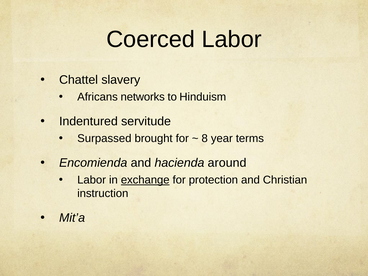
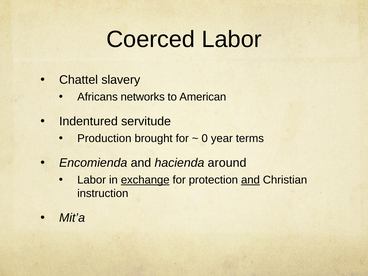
Hinduism: Hinduism -> American
Surpassed: Surpassed -> Production
8: 8 -> 0
and at (250, 180) underline: none -> present
